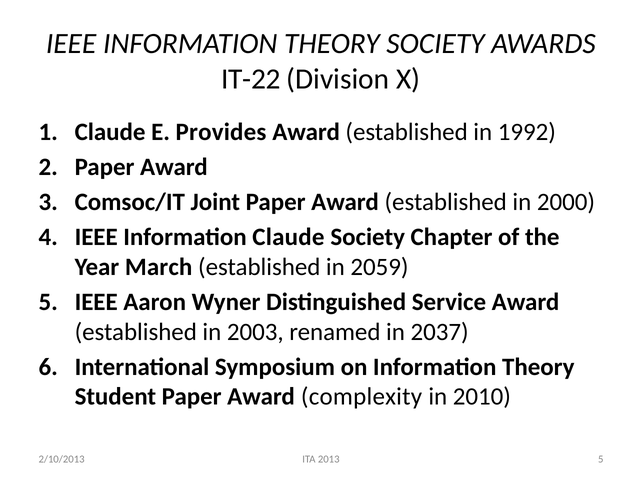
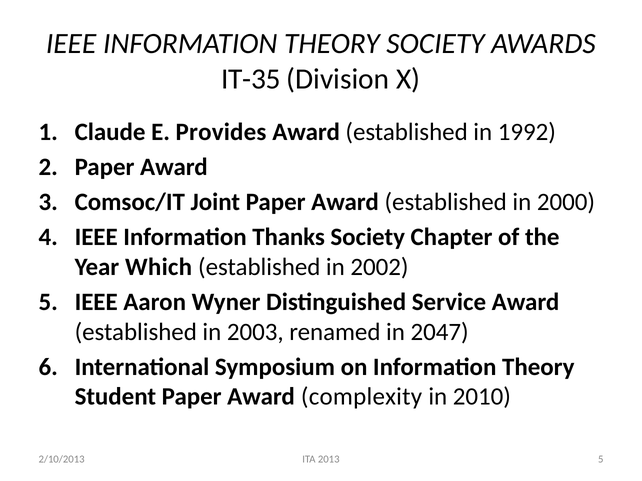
IT-22: IT-22 -> IT-35
Information Claude: Claude -> Thanks
March: March -> Which
2059: 2059 -> 2002
2037: 2037 -> 2047
